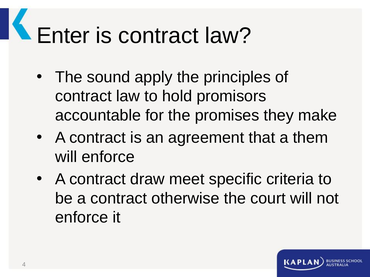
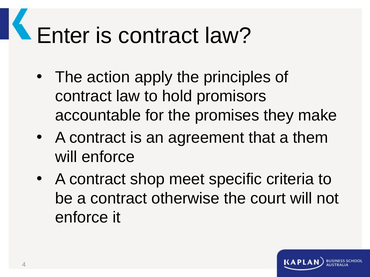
sound: sound -> action
draw: draw -> shop
